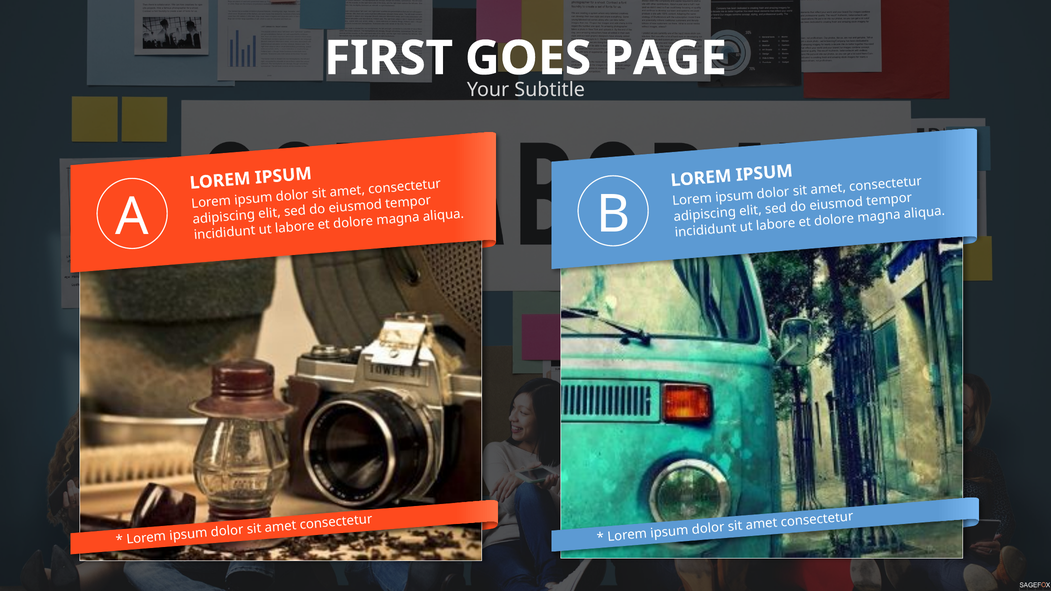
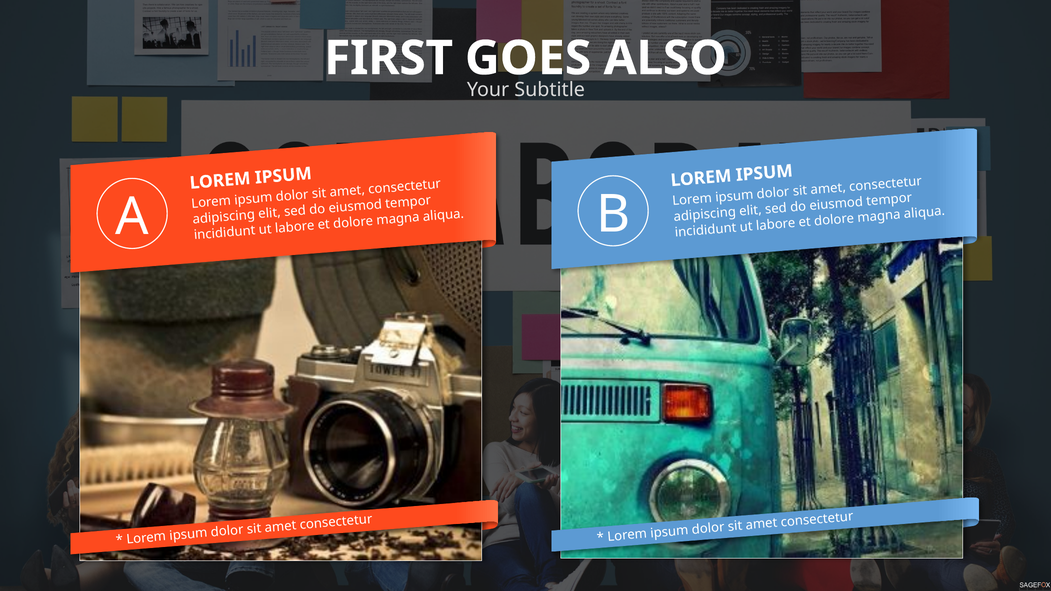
PAGE: PAGE -> ALSO
